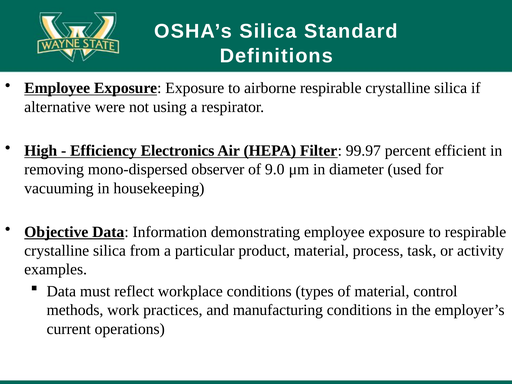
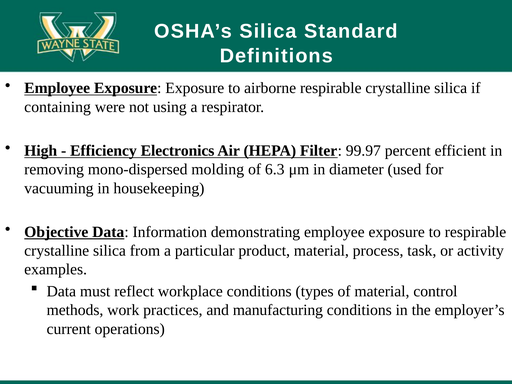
alternative: alternative -> containing
observer: observer -> molding
9.0: 9.0 -> 6.3
